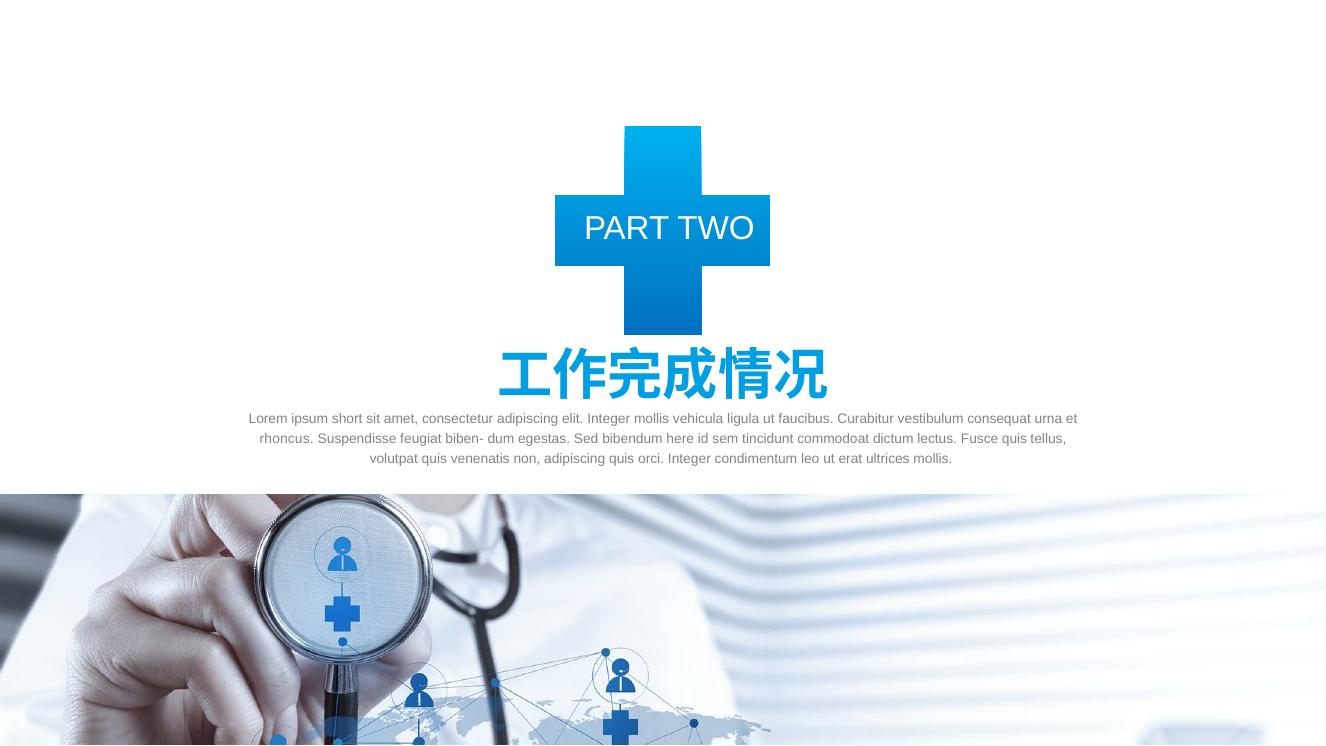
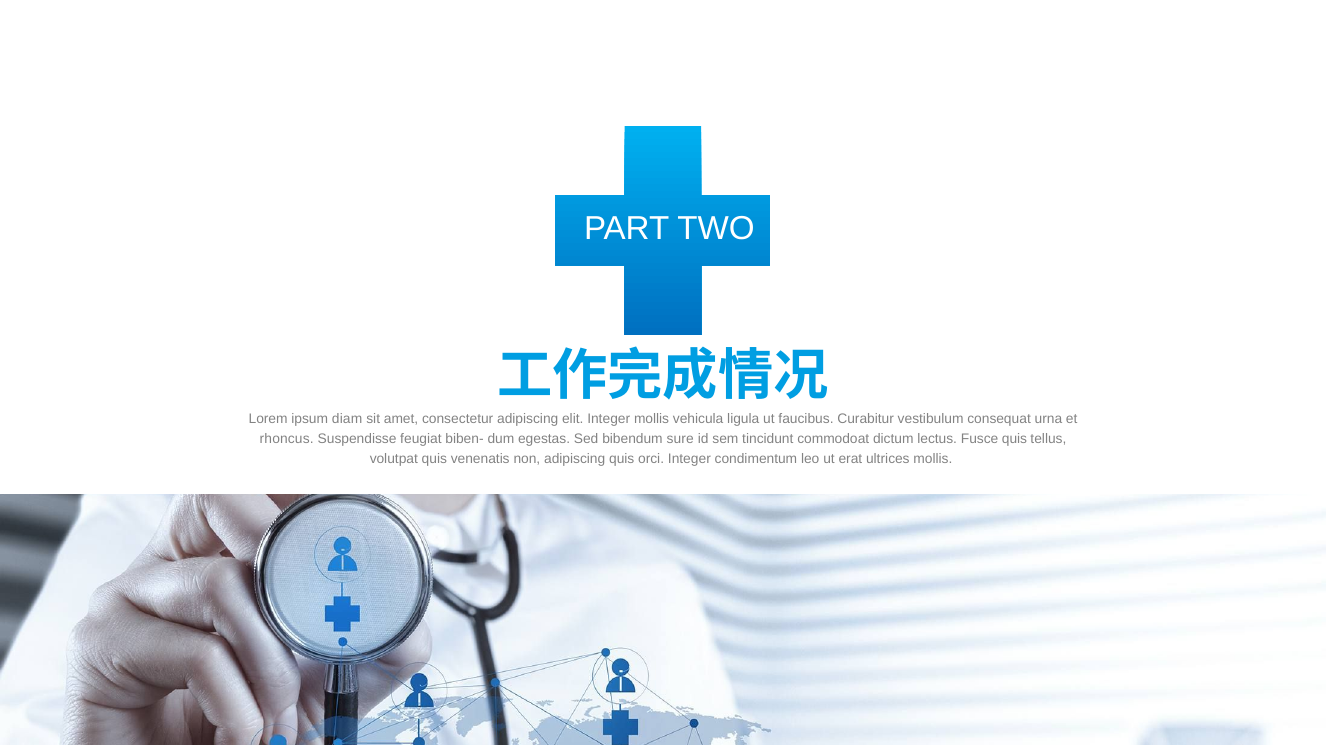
short: short -> diam
here: here -> sure
